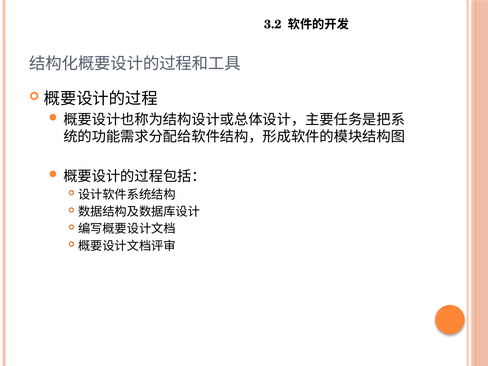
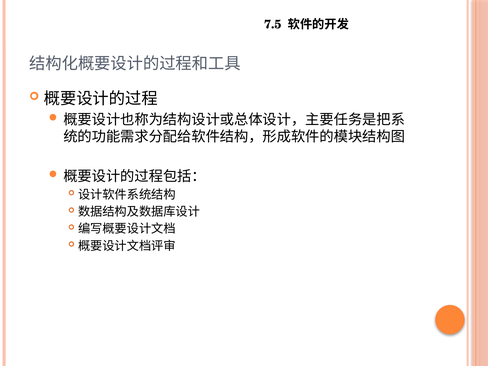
3.2: 3.2 -> 7.5
